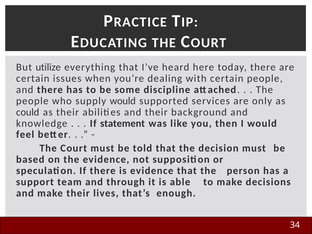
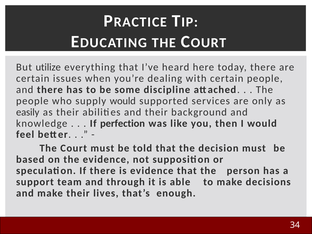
could: could -> easily
statement: statement -> perfection
